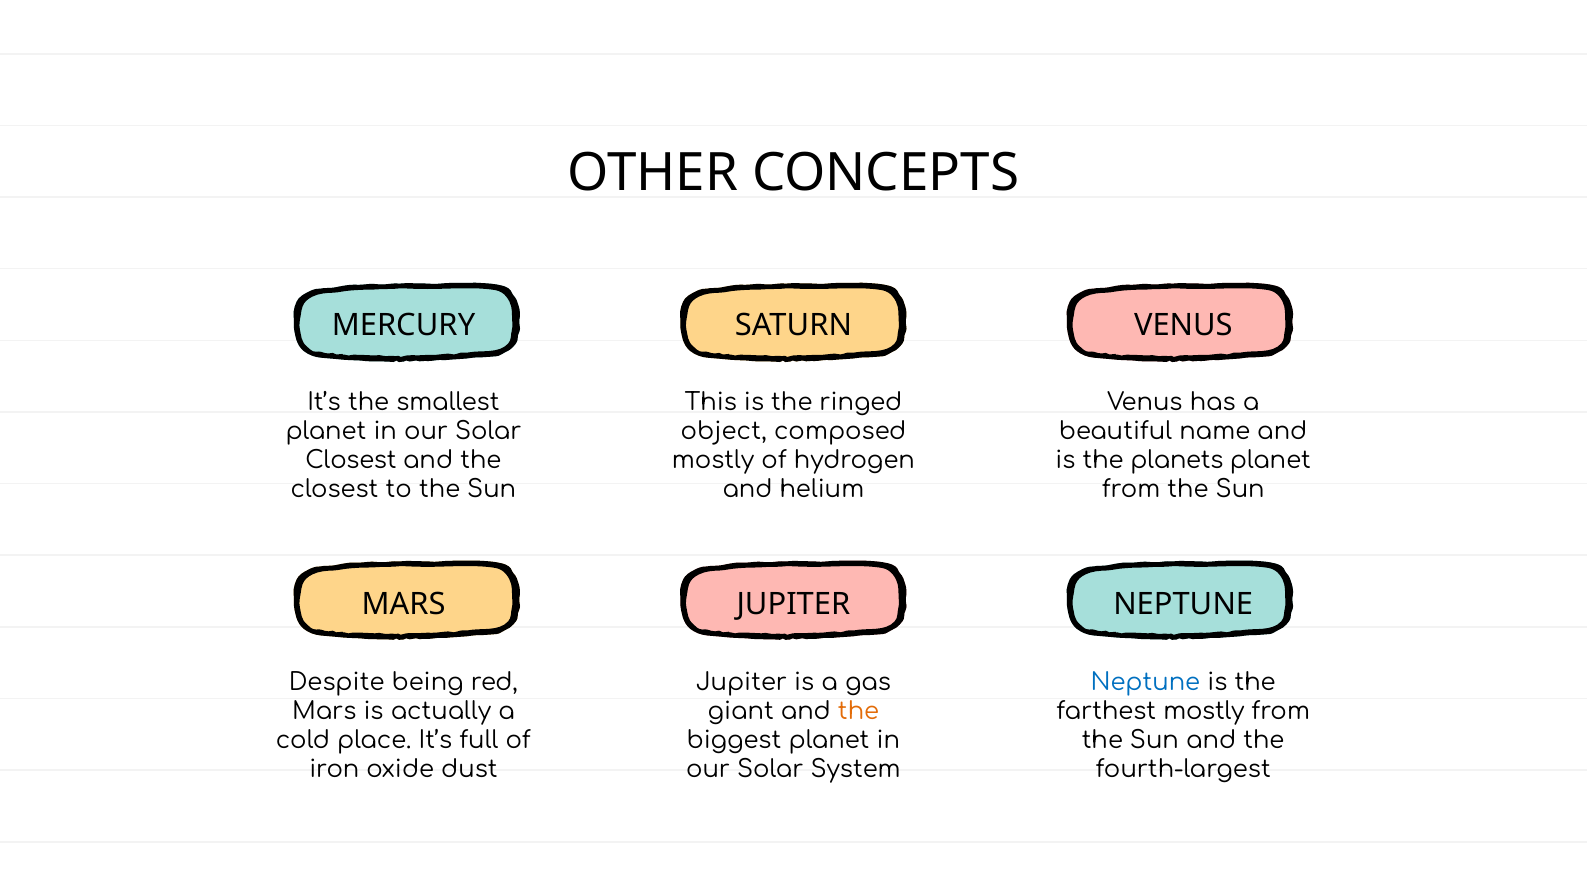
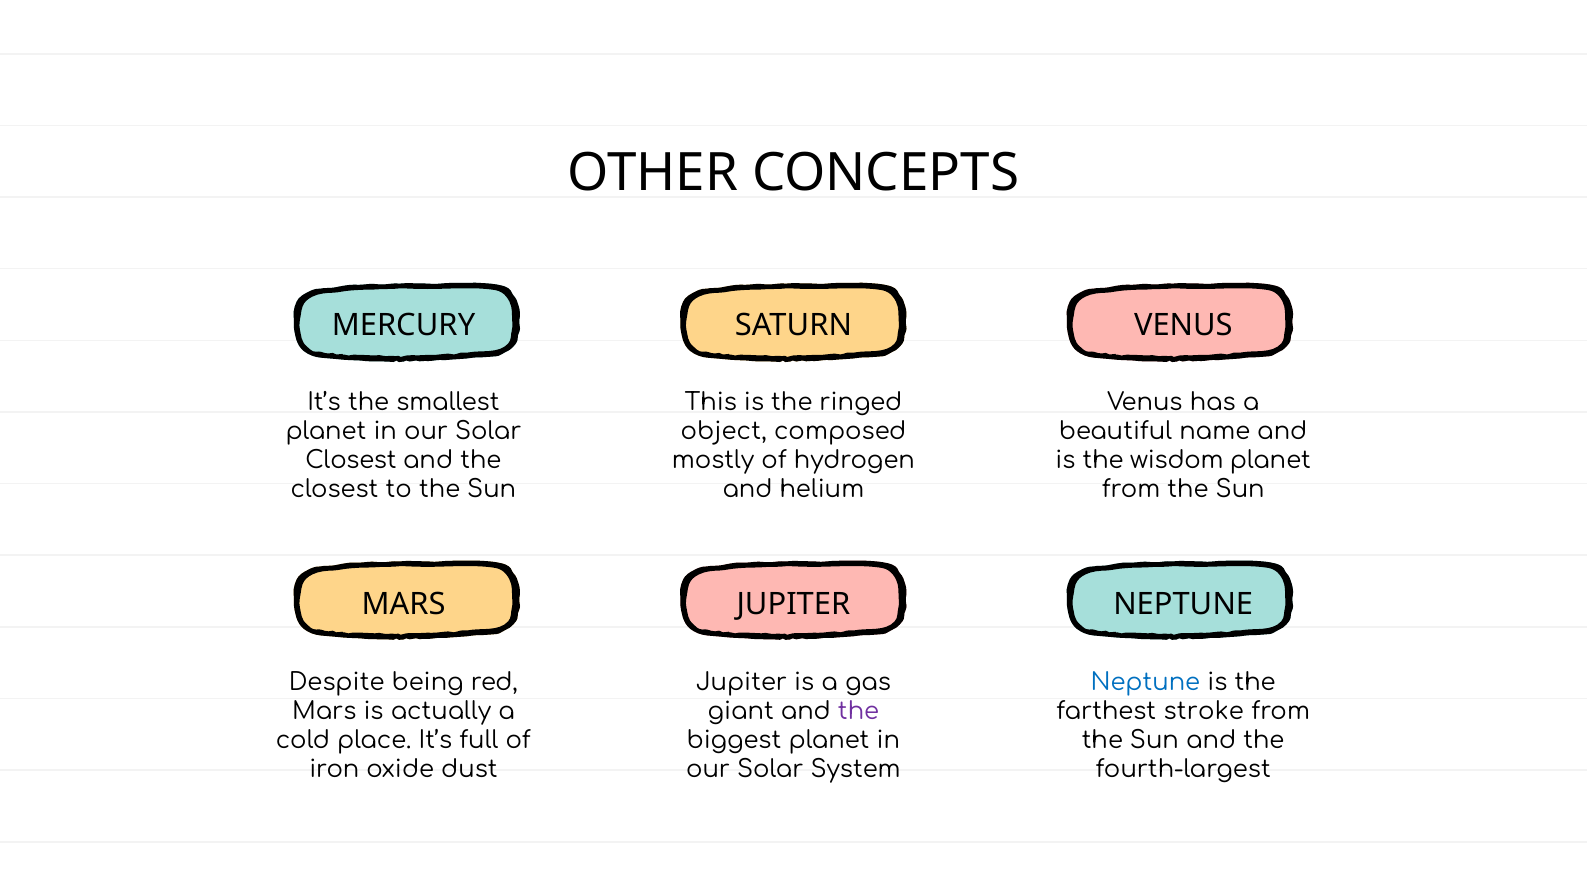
planets: planets -> wisdom
the at (859, 711) colour: orange -> purple
farthest mostly: mostly -> stroke
